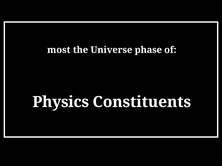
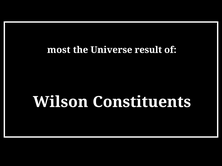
phase: phase -> result
Physics: Physics -> Wilson
